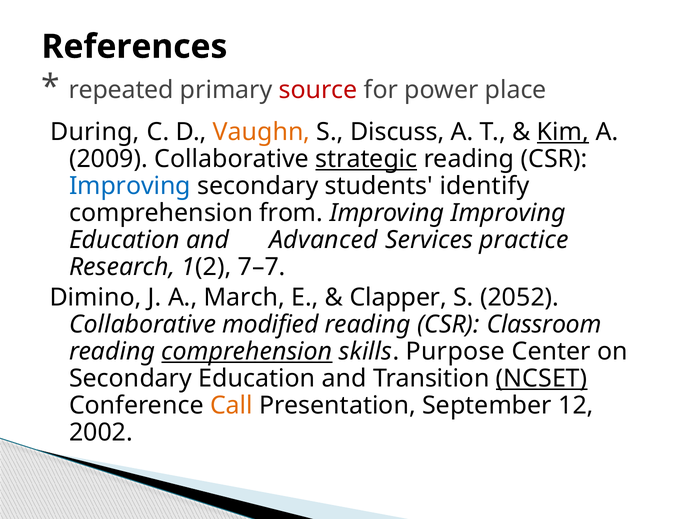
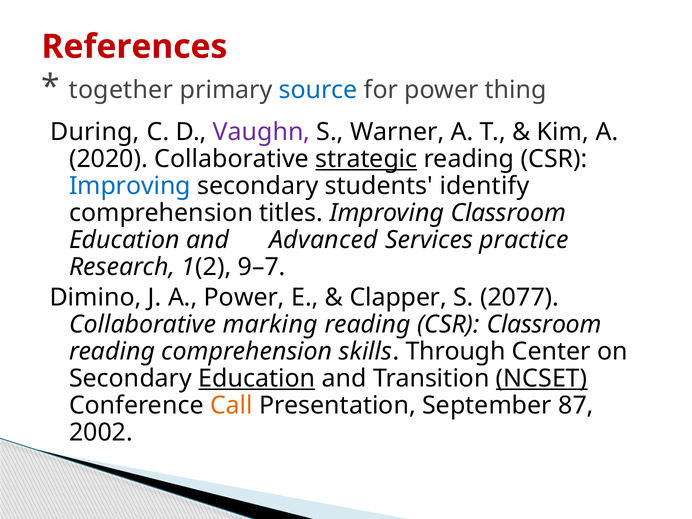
References colour: black -> red
repeated: repeated -> together
source colour: red -> blue
place: place -> thing
Vaughn colour: orange -> purple
Discuss: Discuss -> Warner
Kim underline: present -> none
2009: 2009 -> 2020
from: from -> titles
Improving Improving: Improving -> Classroom
7–7: 7–7 -> 9–7
A March: March -> Power
2052: 2052 -> 2077
modified: modified -> marking
comprehension at (247, 351) underline: present -> none
Purpose: Purpose -> Through
Education at (257, 378) underline: none -> present
12: 12 -> 87
